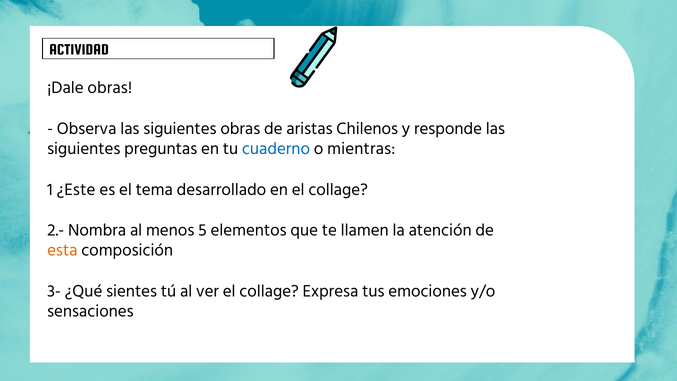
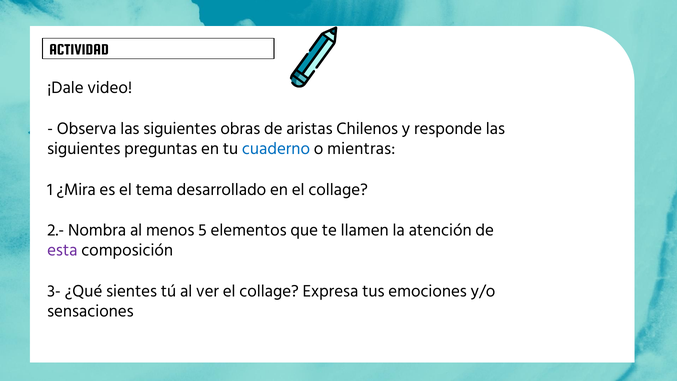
¡Dale obras: obras -> video
¿Este: ¿Este -> ¿Mira
esta colour: orange -> purple
